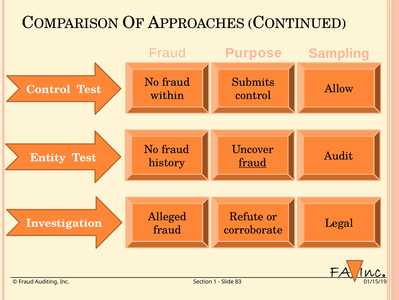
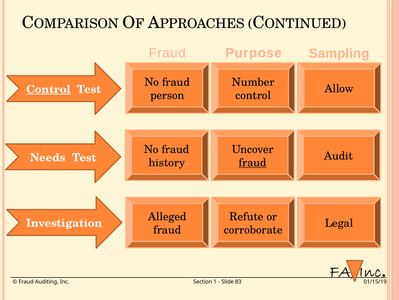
Submits: Submits -> Number
Control at (48, 89) underline: none -> present
within: within -> person
Entity: Entity -> Needs
